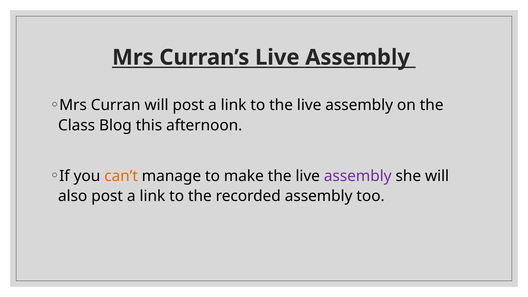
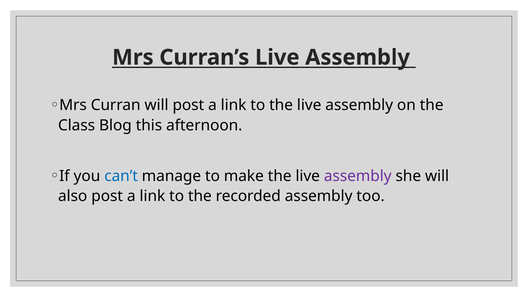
can’t colour: orange -> blue
